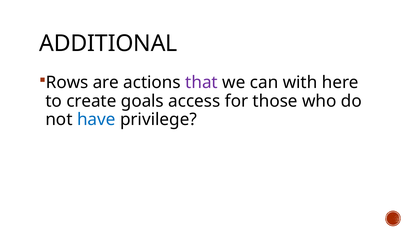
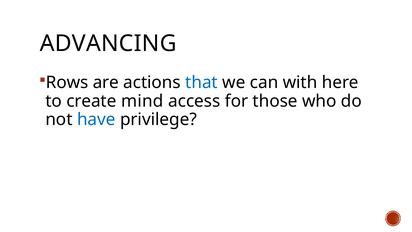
ADDITIONAL: ADDITIONAL -> ADVANCING
that colour: purple -> blue
goals: goals -> mind
